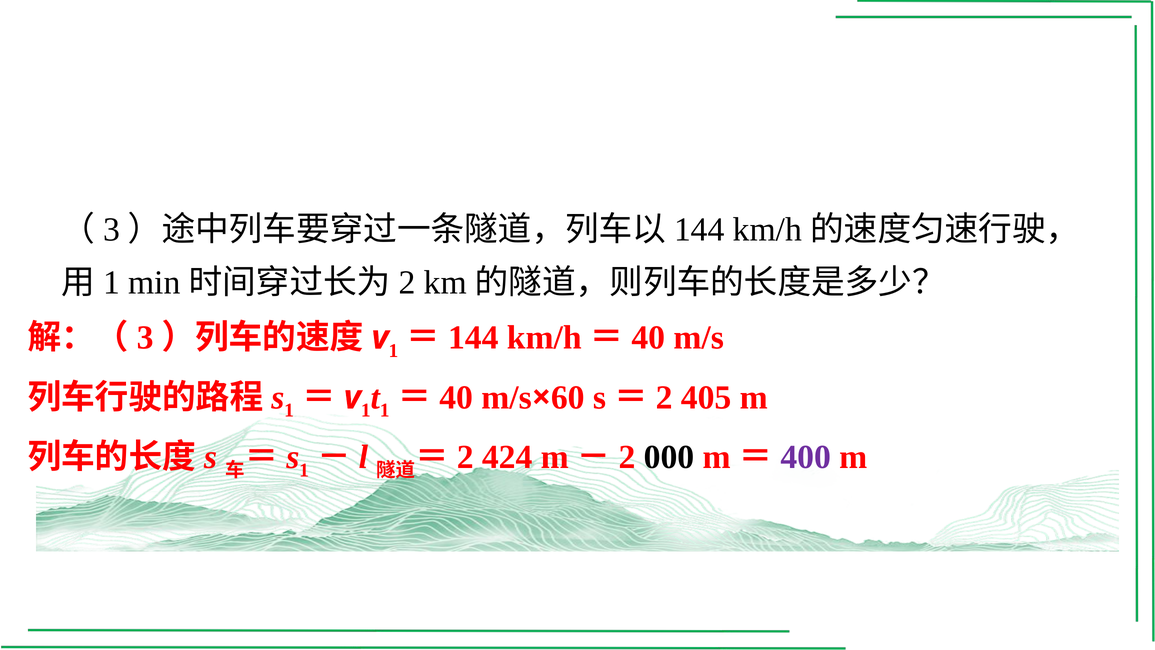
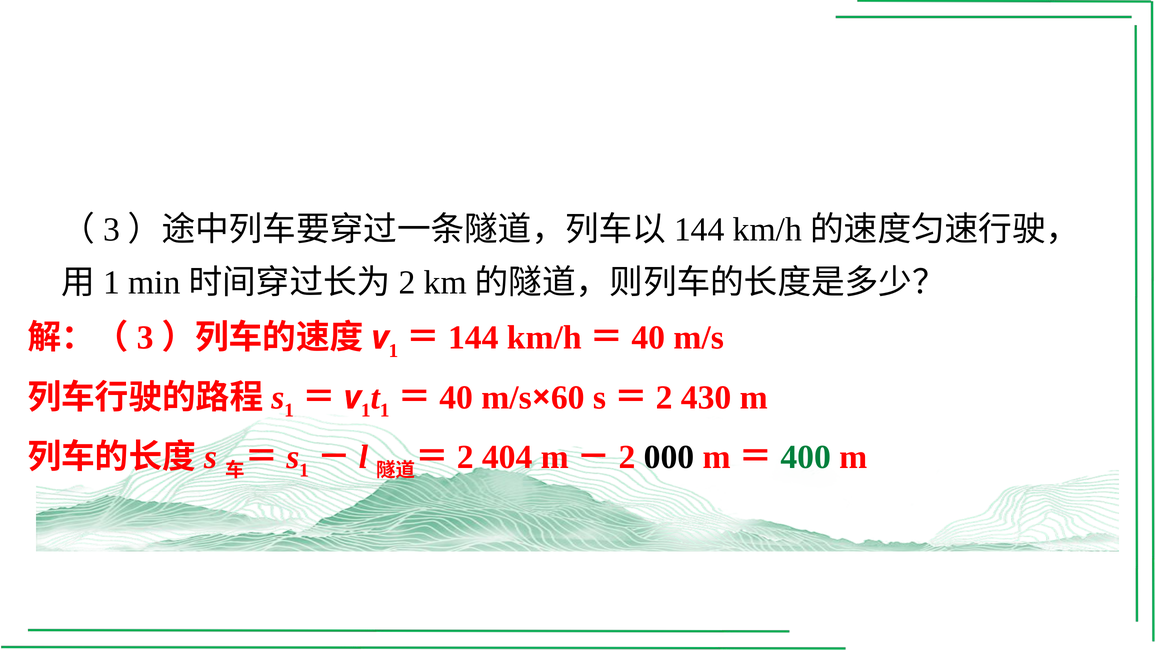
405: 405 -> 430
424: 424 -> 404
400 colour: purple -> green
